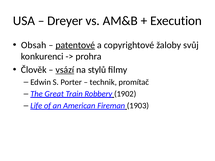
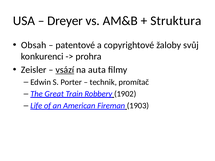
Execution: Execution -> Struktura
patentové underline: present -> none
Člověk: Člověk -> Zeisler
stylů: stylů -> auta
